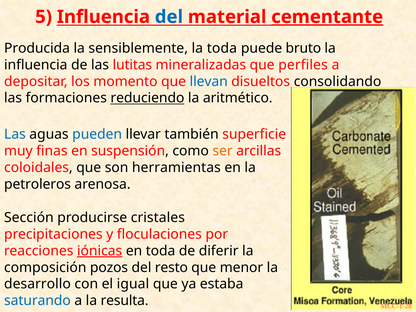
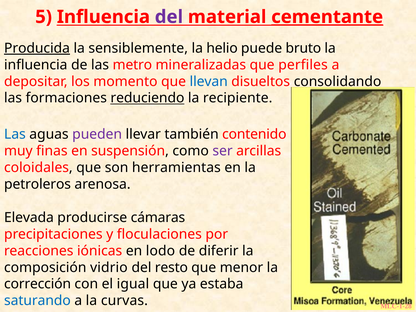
del at (169, 17) colour: blue -> purple
Producida underline: none -> present
la toda: toda -> helio
lutitas: lutitas -> metro
aritmético: aritmético -> recipiente
pueden colour: blue -> purple
superficie: superficie -> contenido
ser colour: orange -> purple
Sección: Sección -> Elevada
cristales: cristales -> cámaras
iónicas underline: present -> none
en toda: toda -> lodo
pozos: pozos -> vidrio
desarrollo: desarrollo -> corrección
resulta: resulta -> curvas
